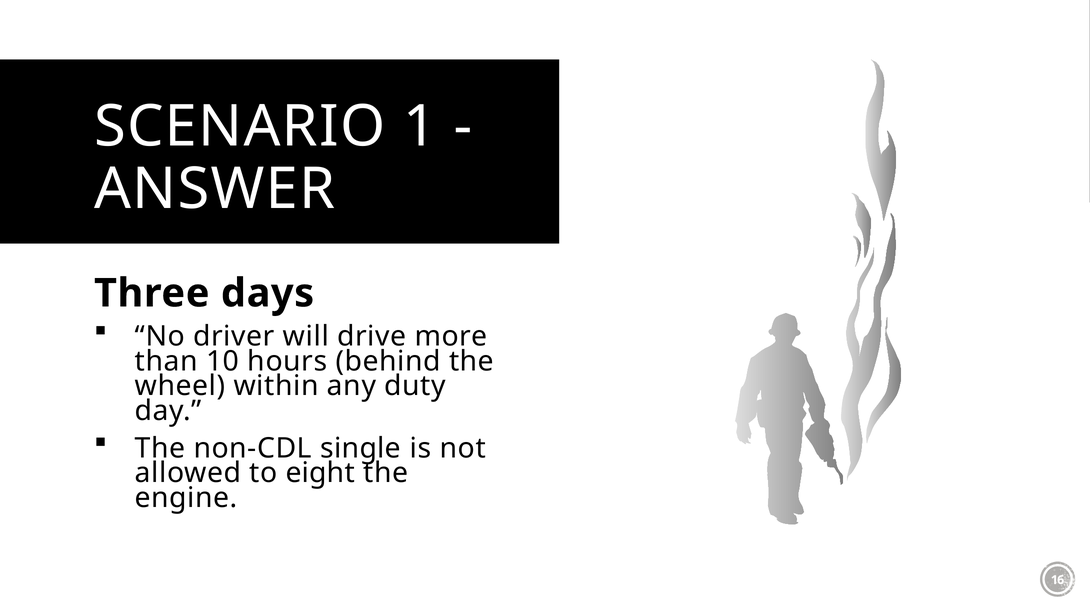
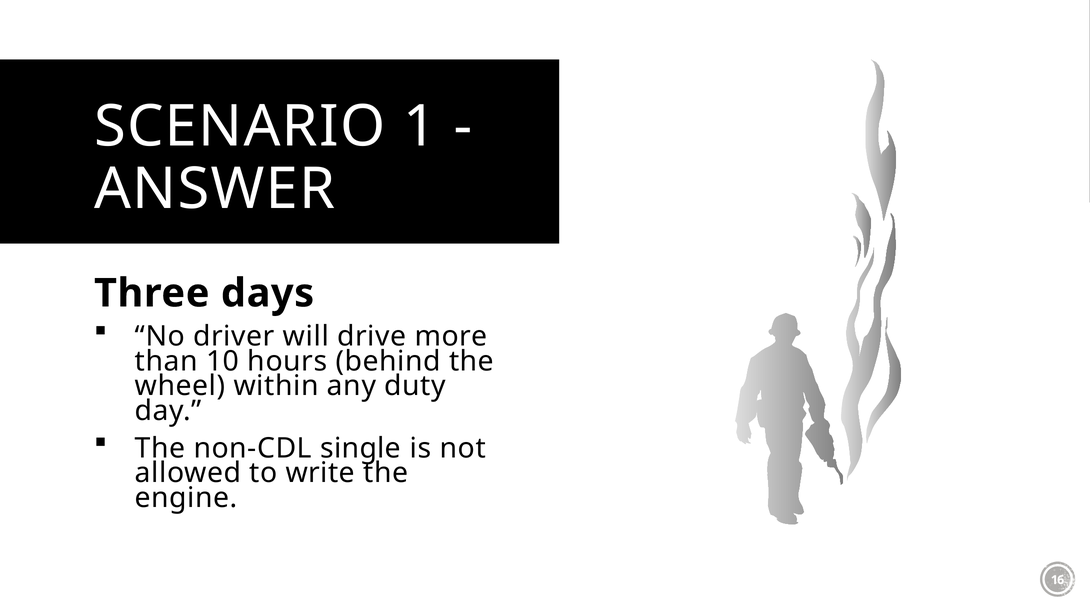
eight: eight -> write
